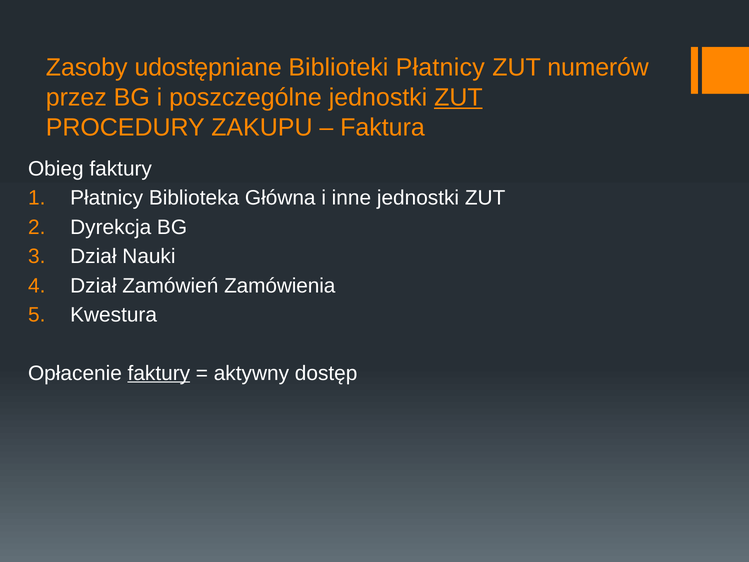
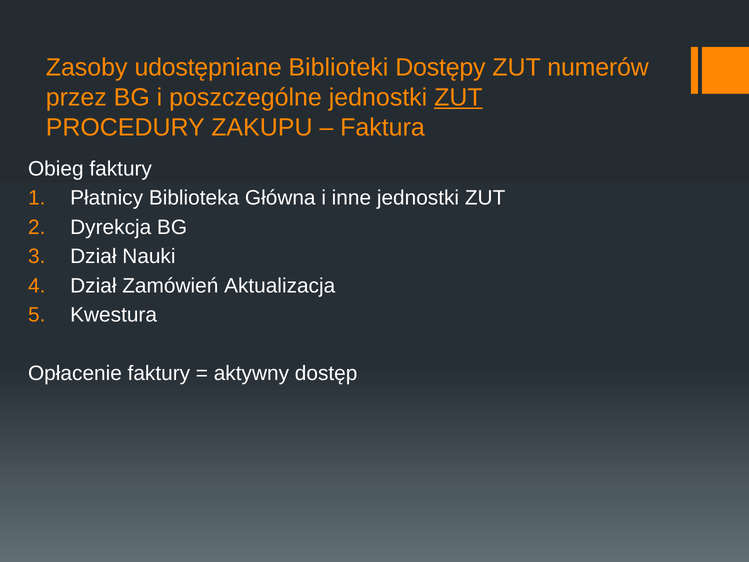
Biblioteki Płatnicy: Płatnicy -> Dostępy
Zamówienia: Zamówienia -> Aktualizacja
faktury at (159, 373) underline: present -> none
